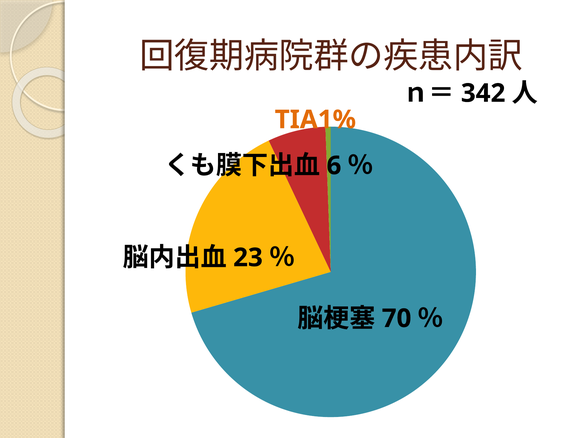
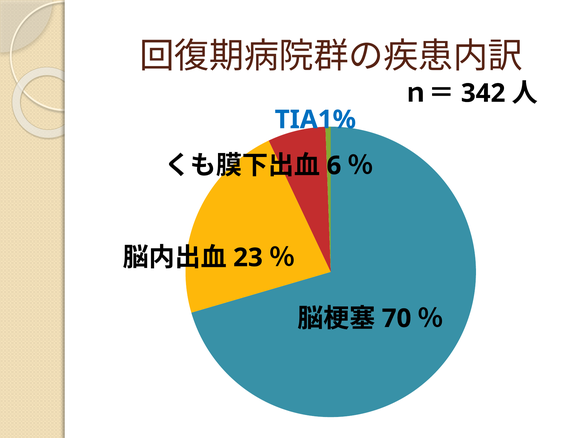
TIA1% colour: orange -> blue
